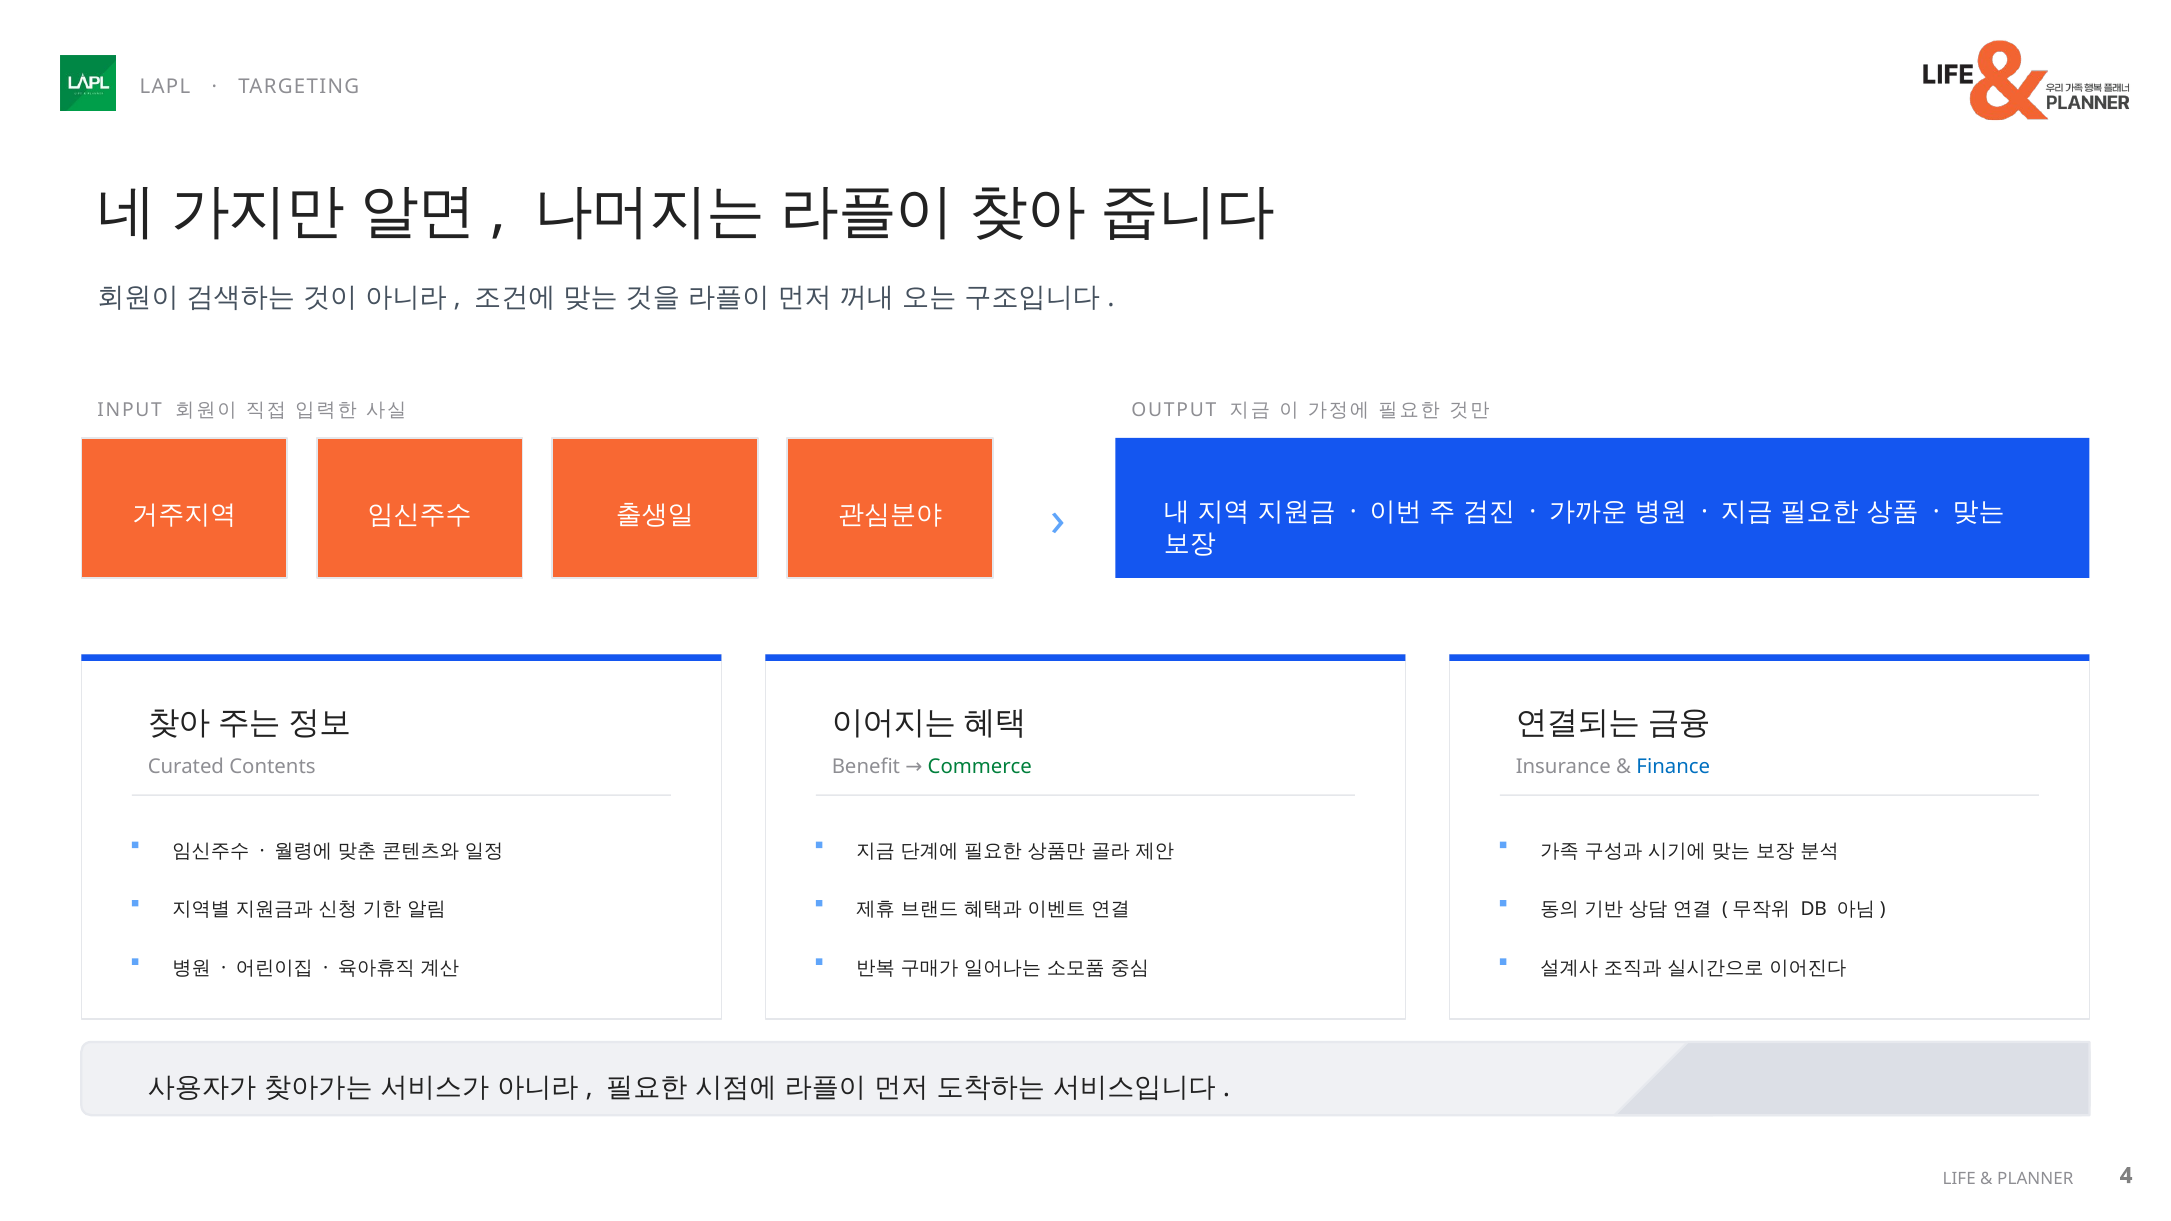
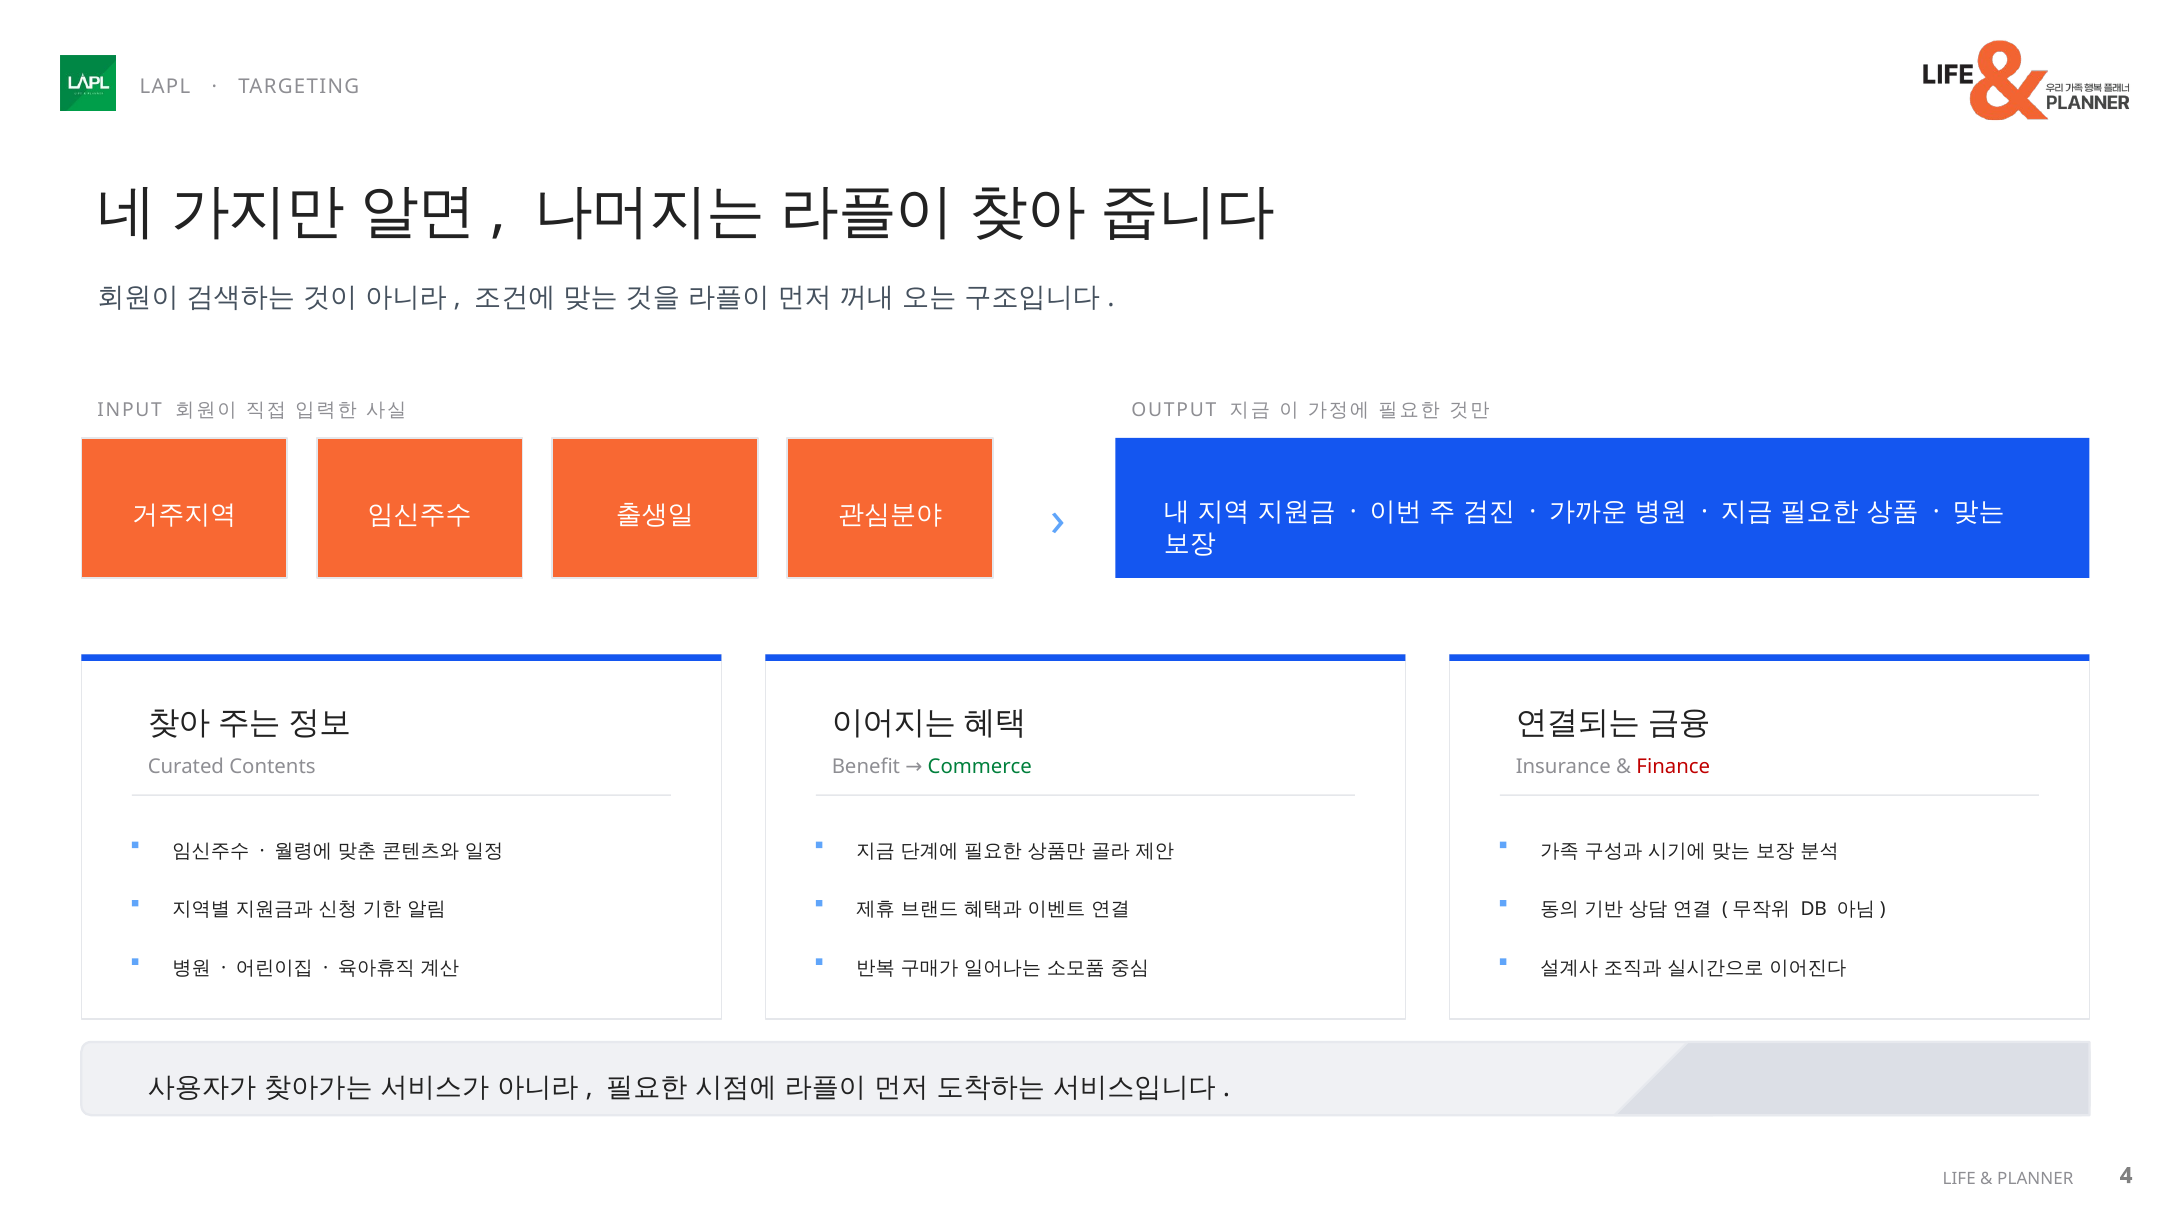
Finance colour: blue -> red
